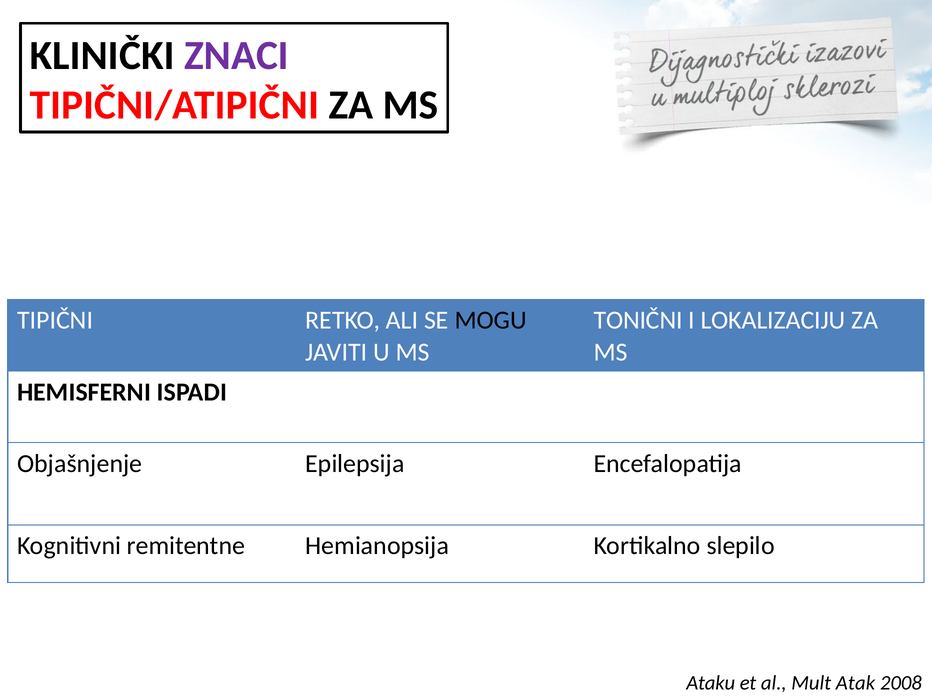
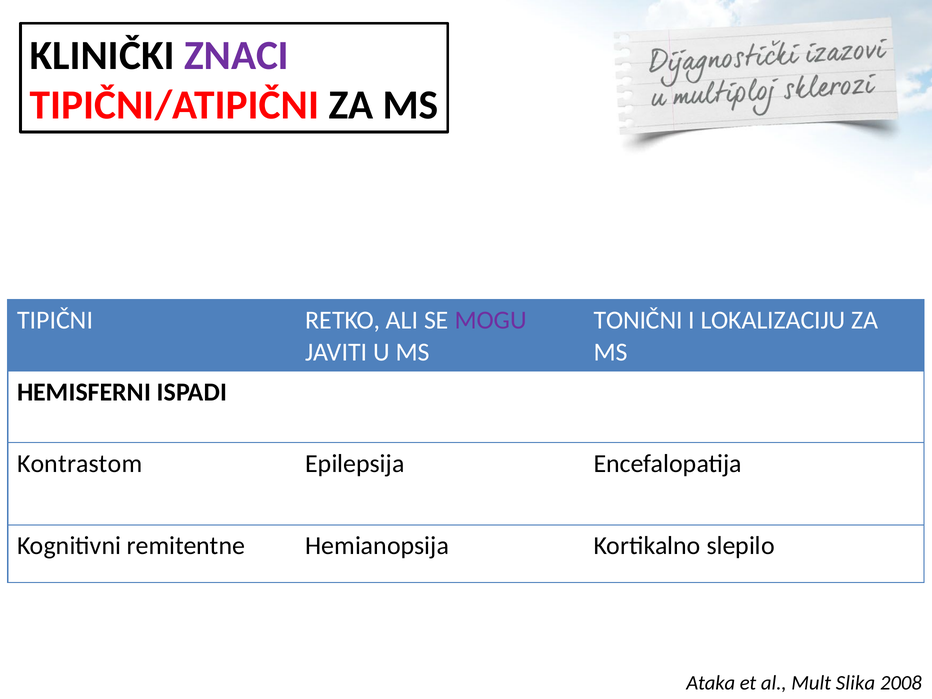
MOGU colour: black -> purple
Objašnjenje: Objašnjenje -> Kontrastom
Ataku: Ataku -> Ataka
Atak: Atak -> Slika
